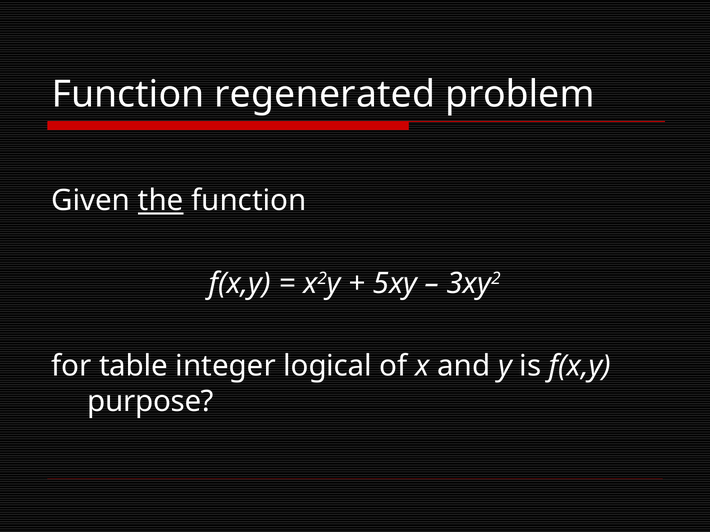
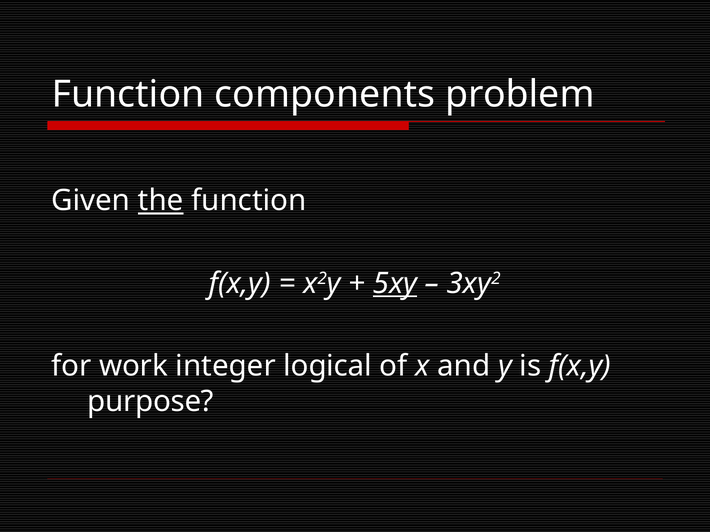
regenerated: regenerated -> components
5xy underline: none -> present
table: table -> work
